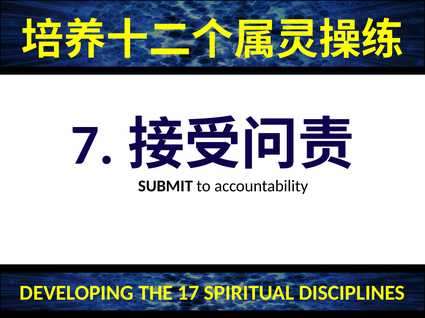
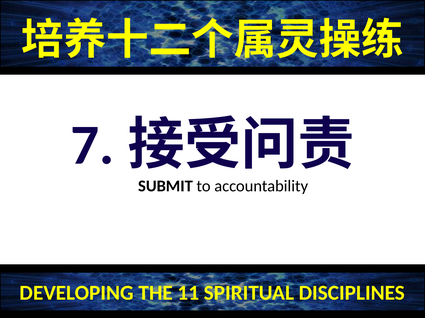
17: 17 -> 11
